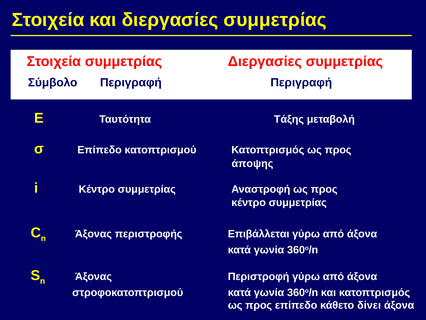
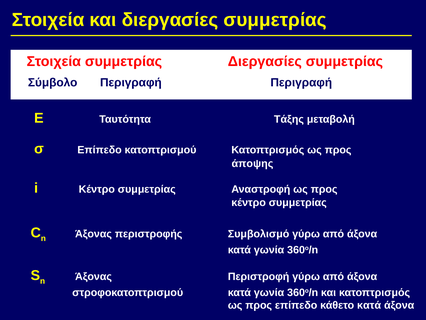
Επιβάλλεται: Επιβάλλεται -> Συμβολισμό
κάθετο δίνει: δίνει -> κατά
